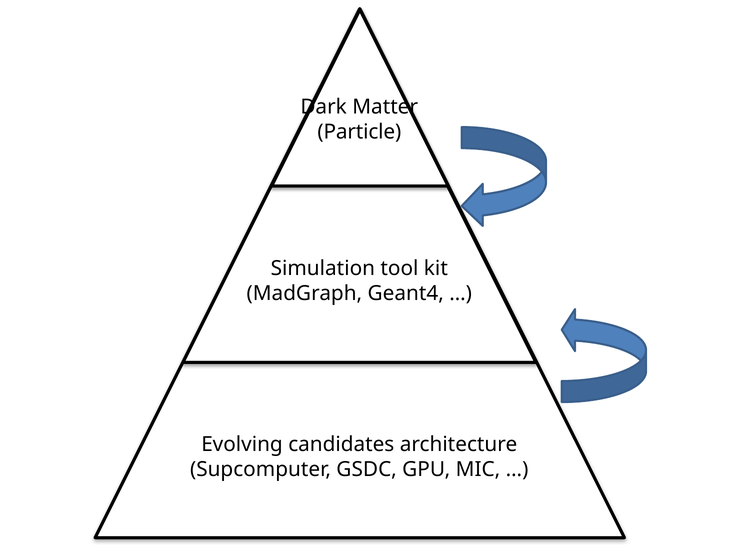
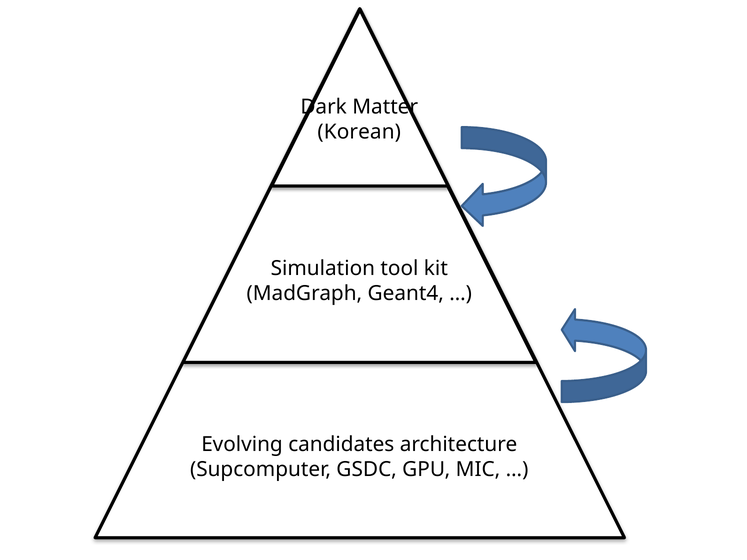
Particle: Particle -> Korean
